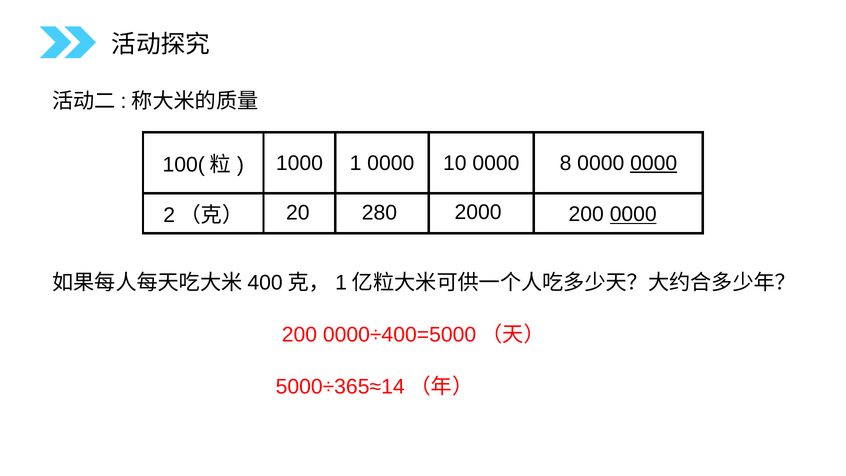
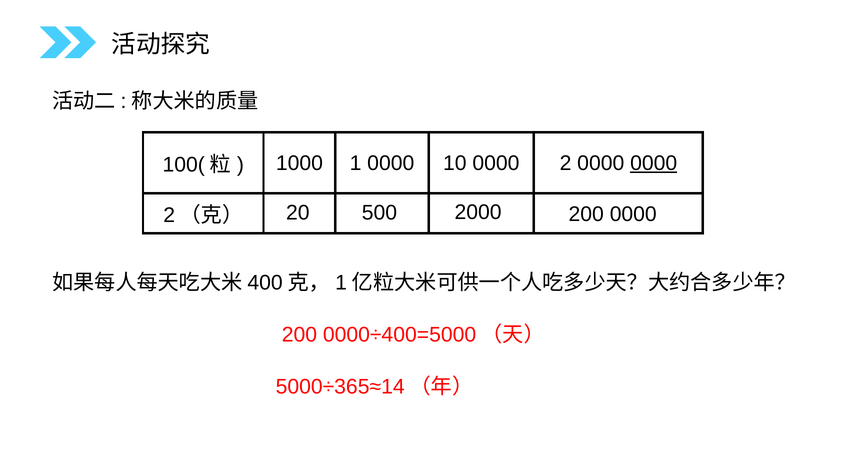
8: 8 -> 2
280: 280 -> 500
0000 at (633, 214) underline: present -> none
